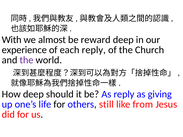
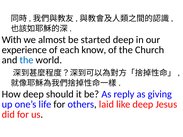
reward: reward -> started
each reply: reply -> know
the at (27, 60) colour: purple -> blue
still: still -> laid
like from: from -> deep
